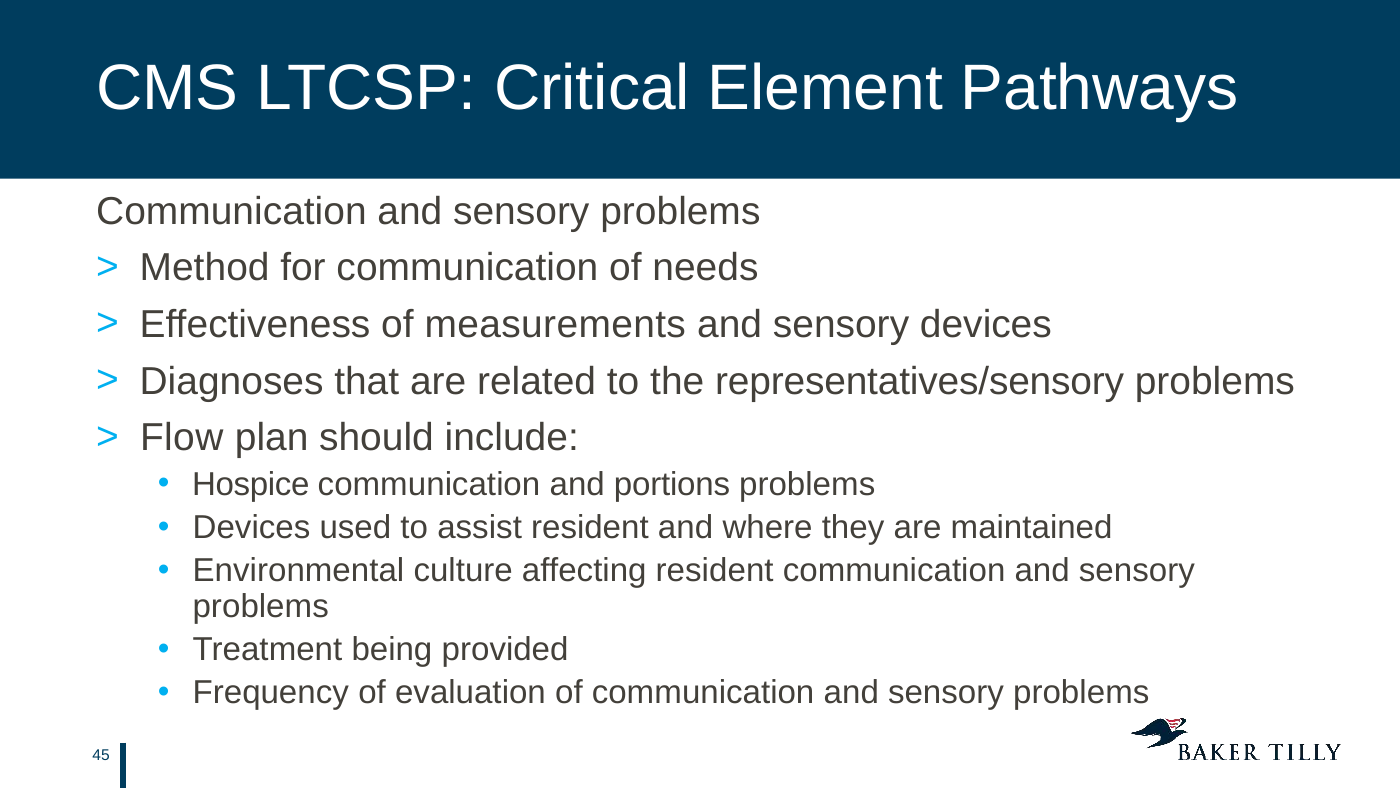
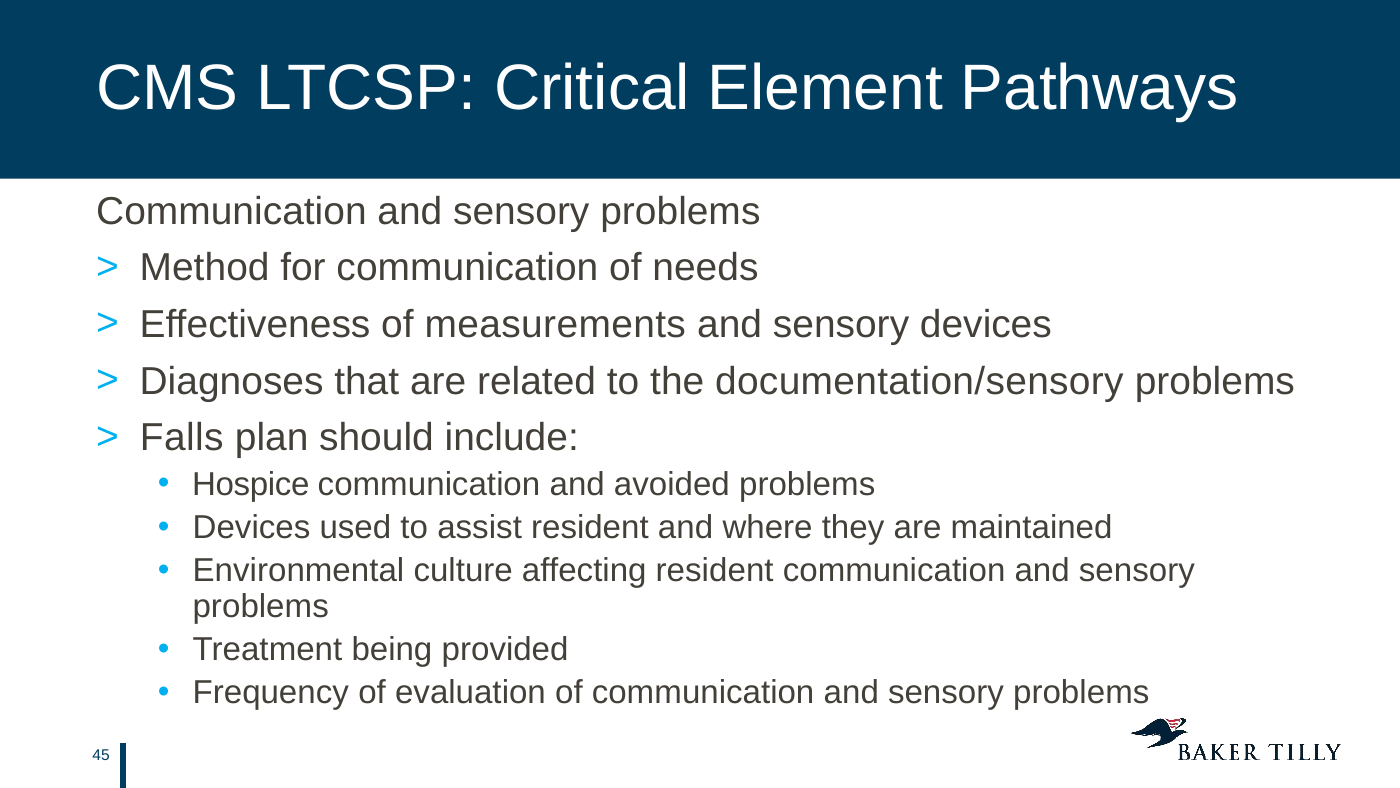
representatives/sensory: representatives/sensory -> documentation/sensory
Flow: Flow -> Falls
portions: portions -> avoided
